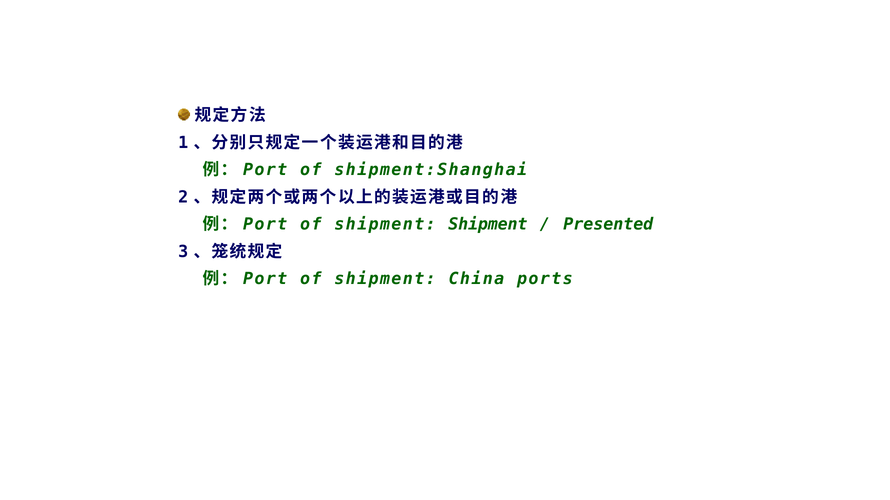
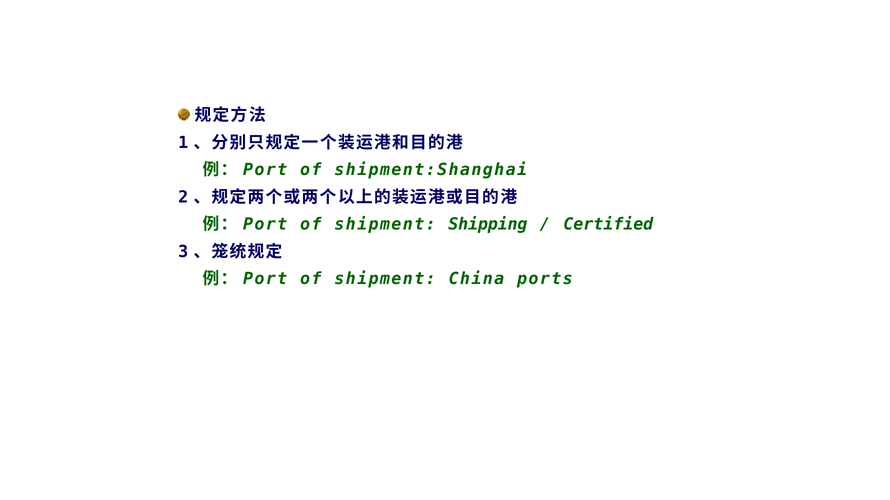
shipment Shipment: Shipment -> Shipping
Presented: Presented -> Certified
